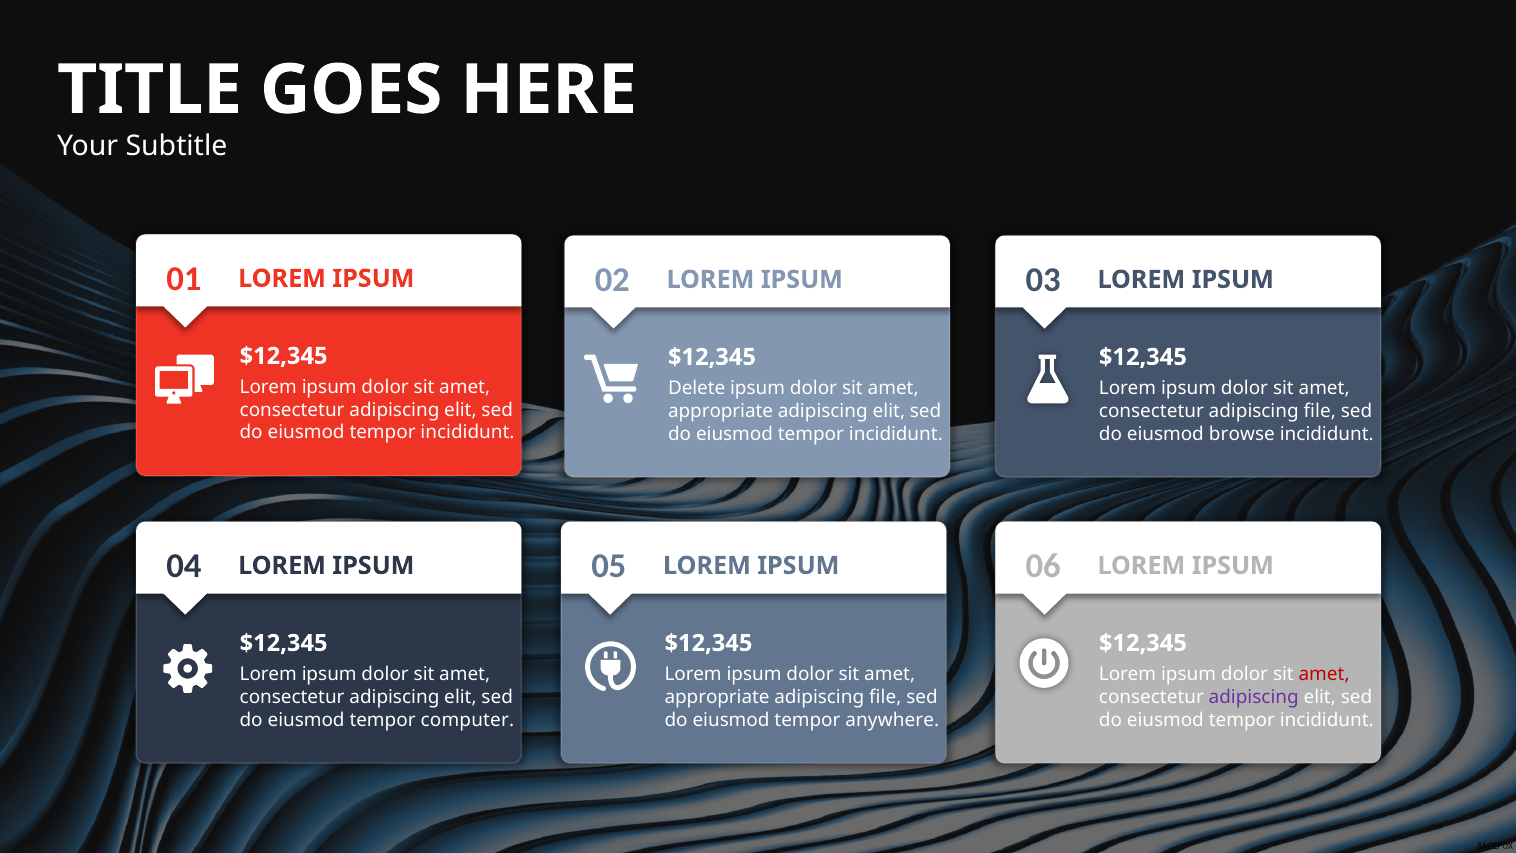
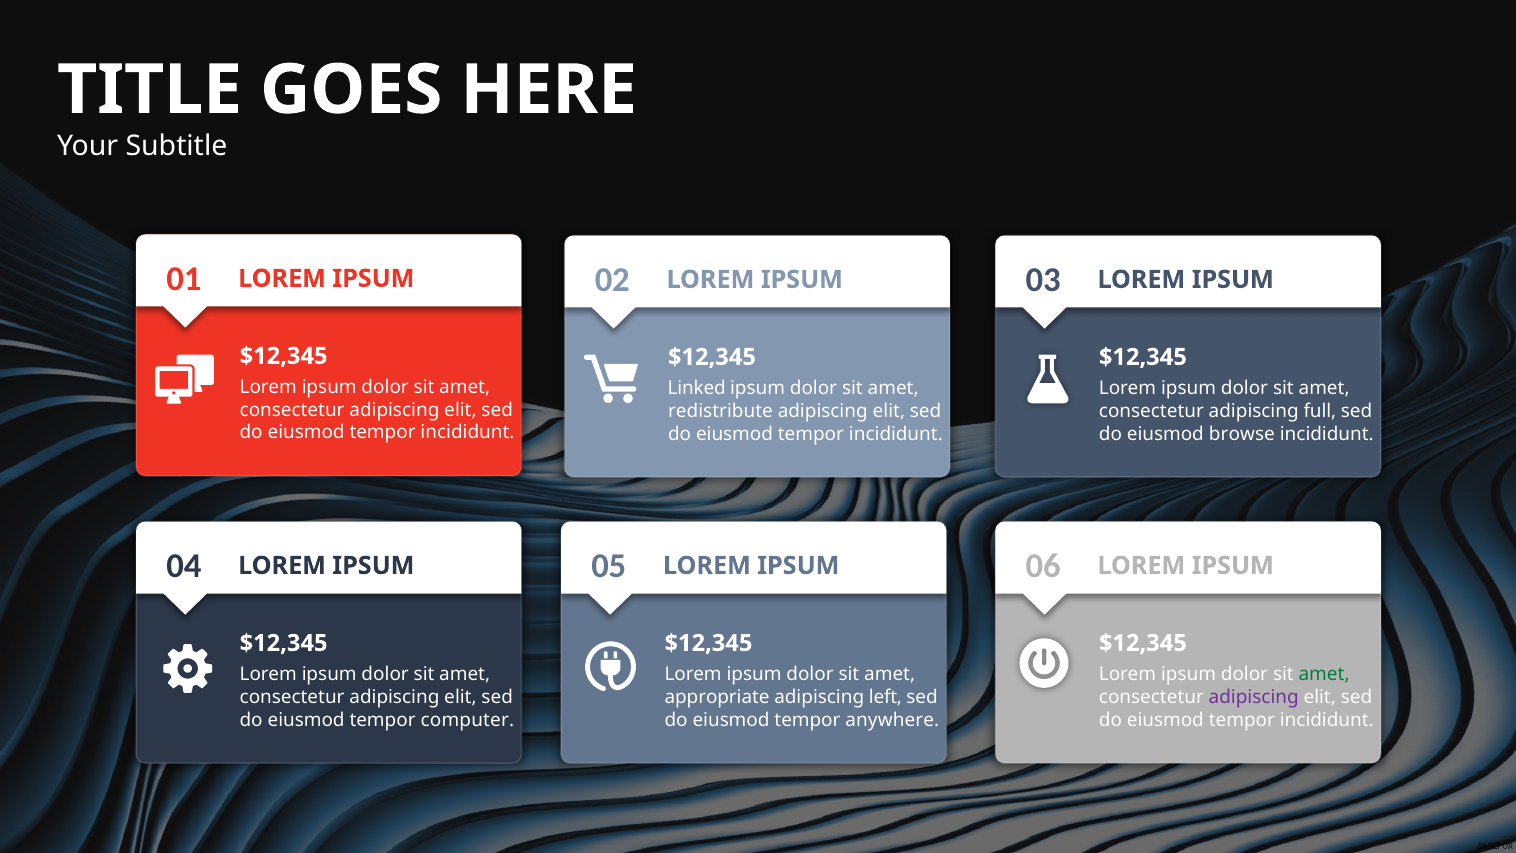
Delete: Delete -> Linked
appropriate at (721, 411): appropriate -> redistribute
consectetur adipiscing file: file -> full
amet at (1324, 674) colour: red -> green
file at (885, 697): file -> left
